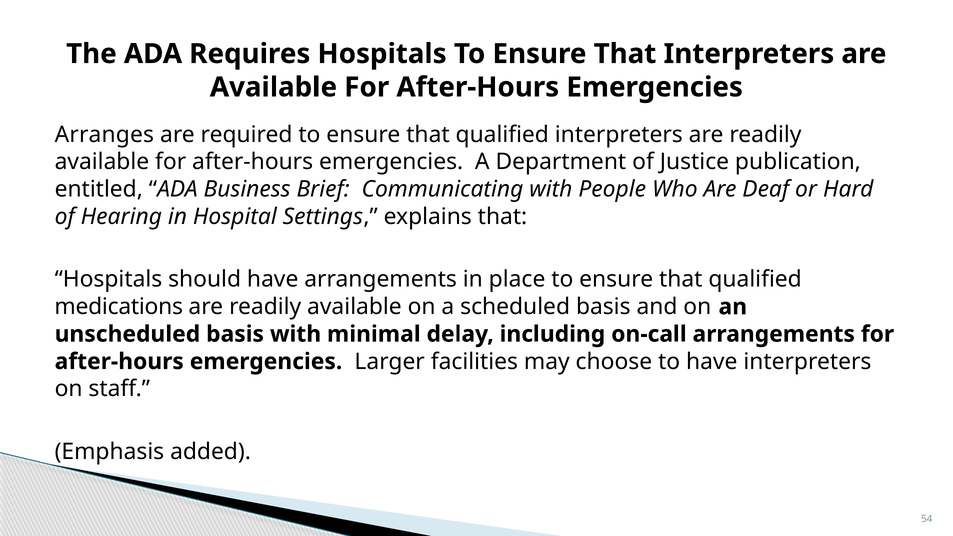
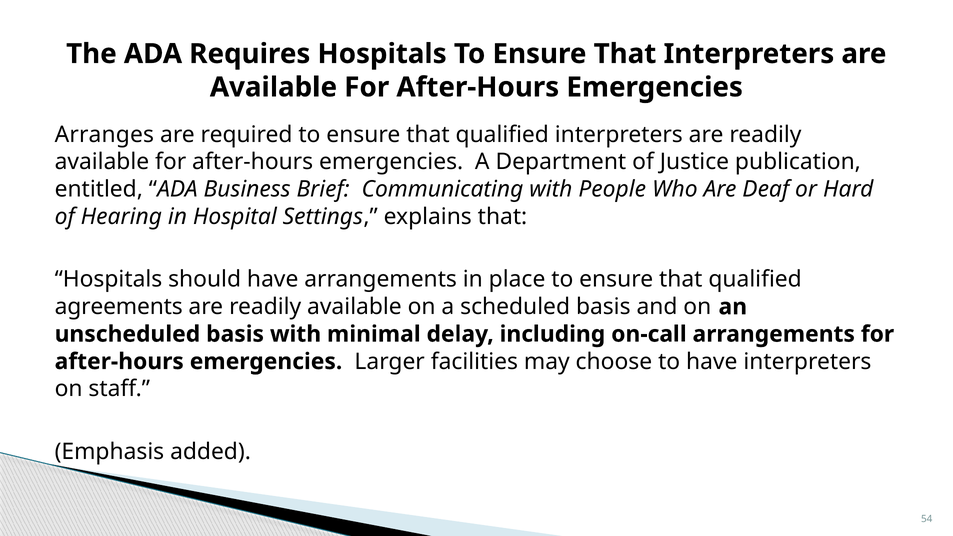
medications: medications -> agreements
